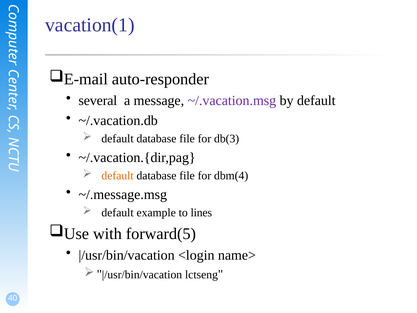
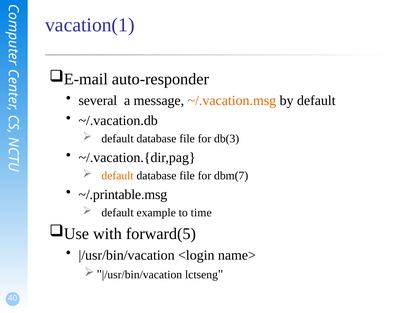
~/.vacation.msg colour: purple -> orange
dbm(4: dbm(4 -> dbm(7
~/.message.msg: ~/.message.msg -> ~/.printable.msg
lines: lines -> time
